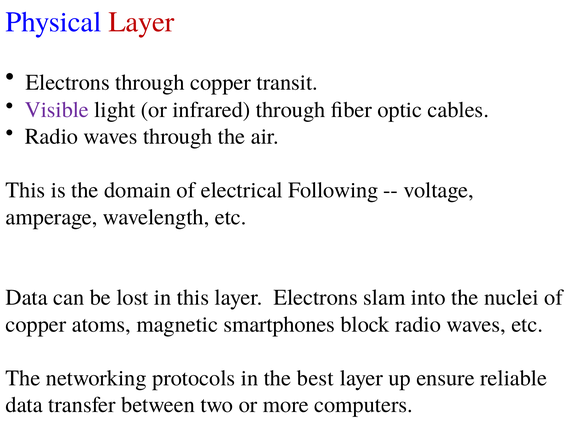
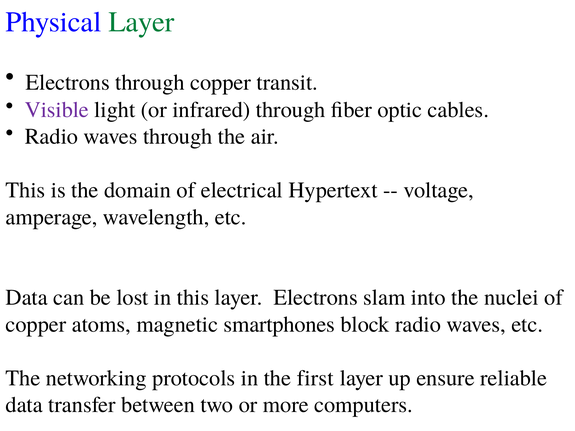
Layer at (141, 22) colour: red -> green
Following: Following -> Hypertext
best: best -> first
